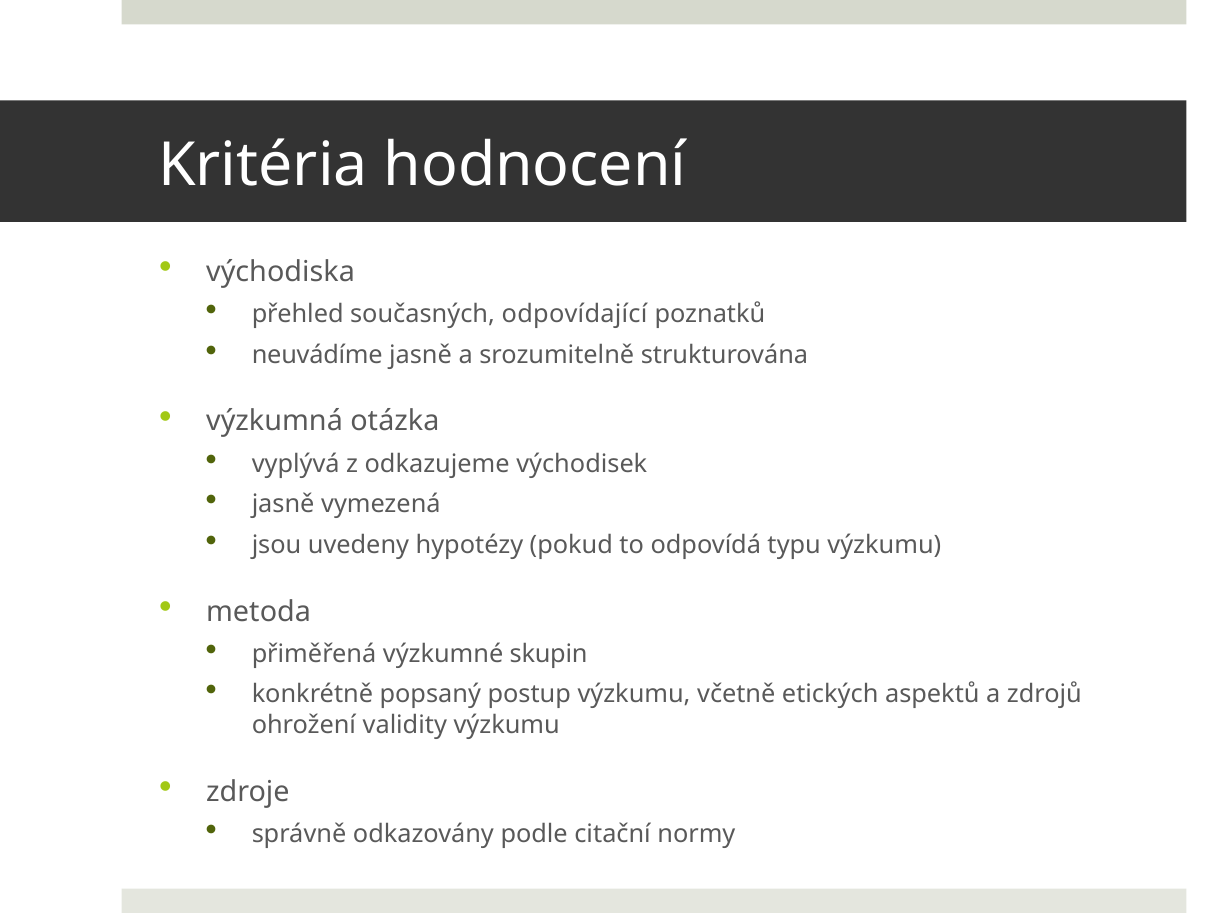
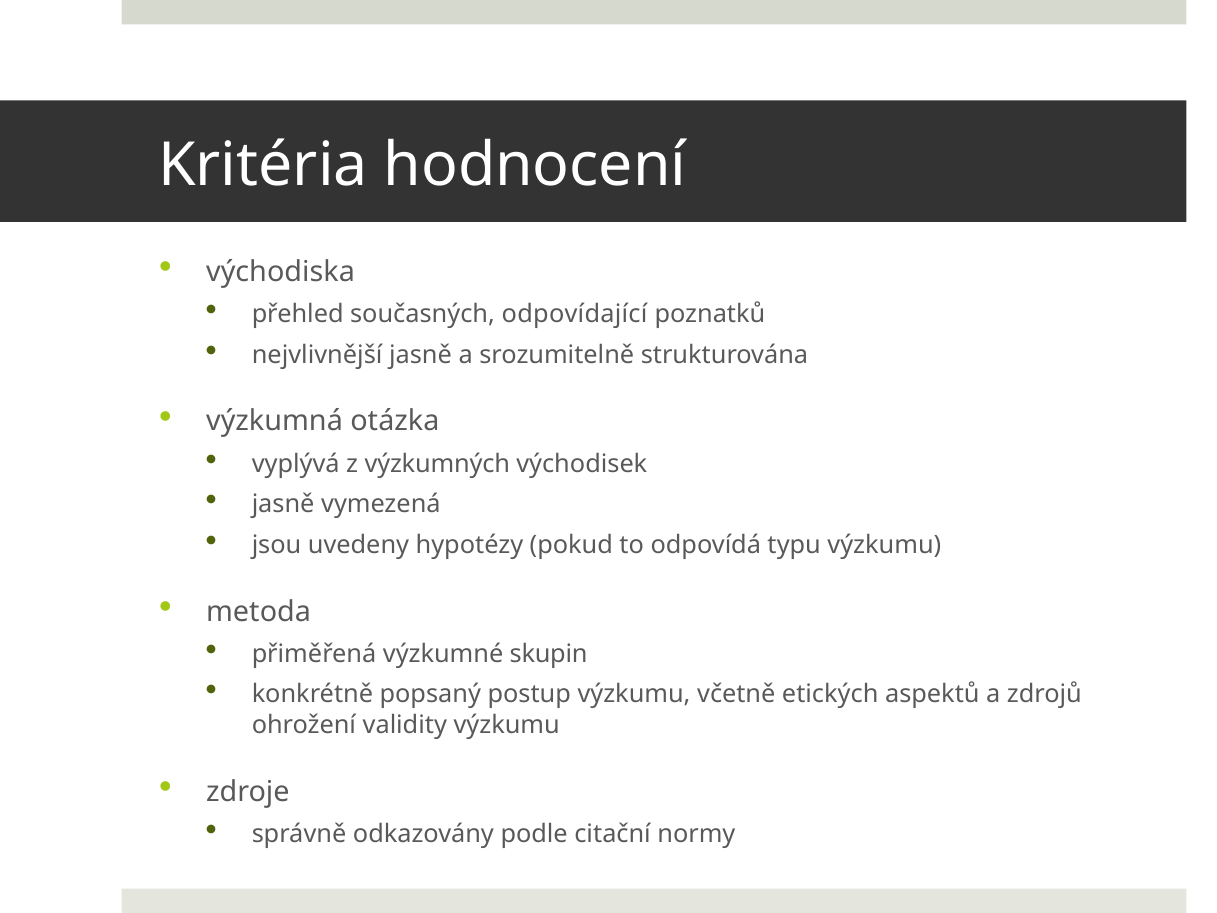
neuvádíme: neuvádíme -> nejvlivnější
odkazujeme: odkazujeme -> výzkumných
